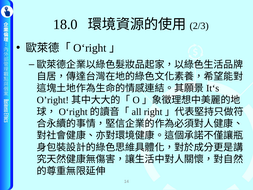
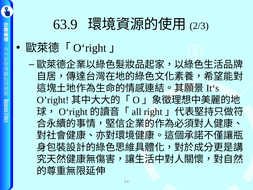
18.0: 18.0 -> 63.9
